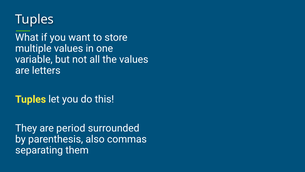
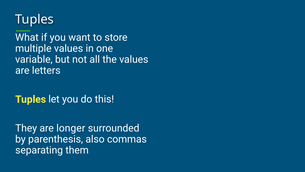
period: period -> longer
